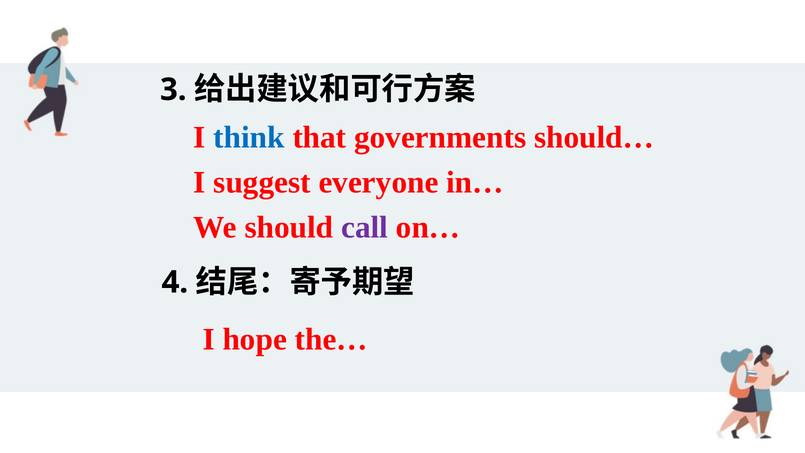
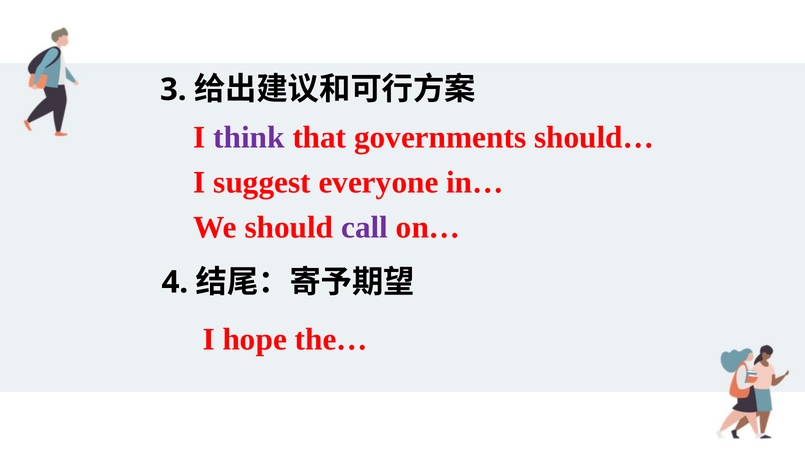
think colour: blue -> purple
